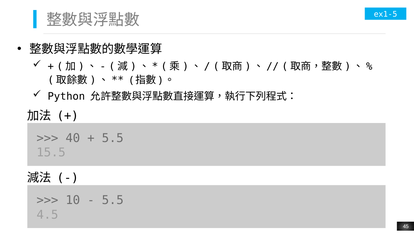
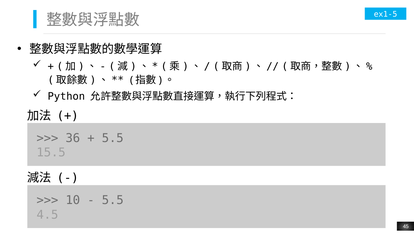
40: 40 -> 36
